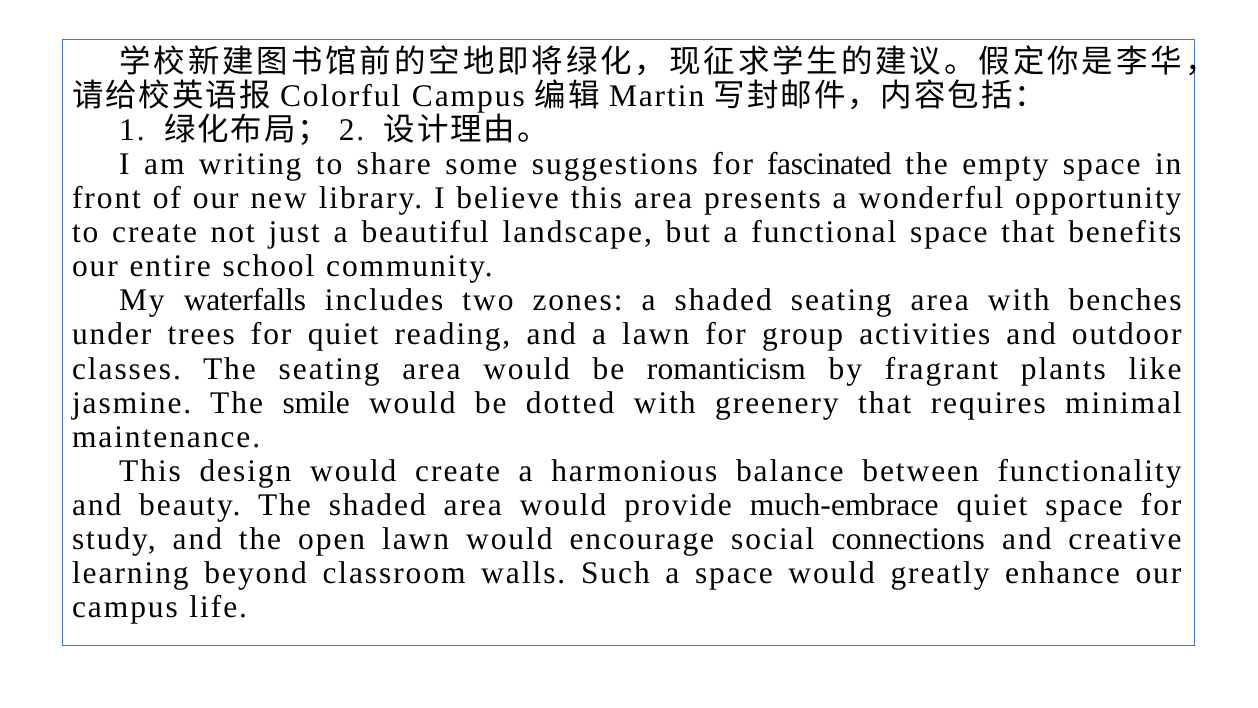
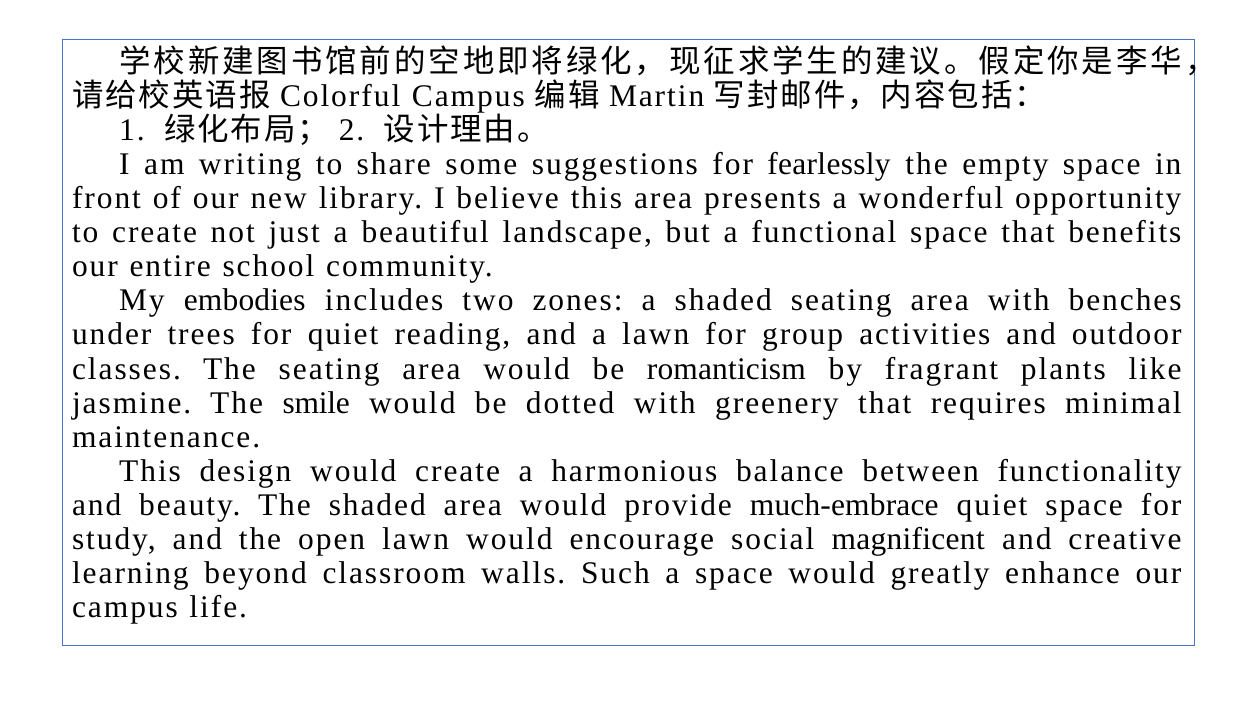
fascinated: fascinated -> fearlessly
waterfalls: waterfalls -> embodies
connections: connections -> magnificent
